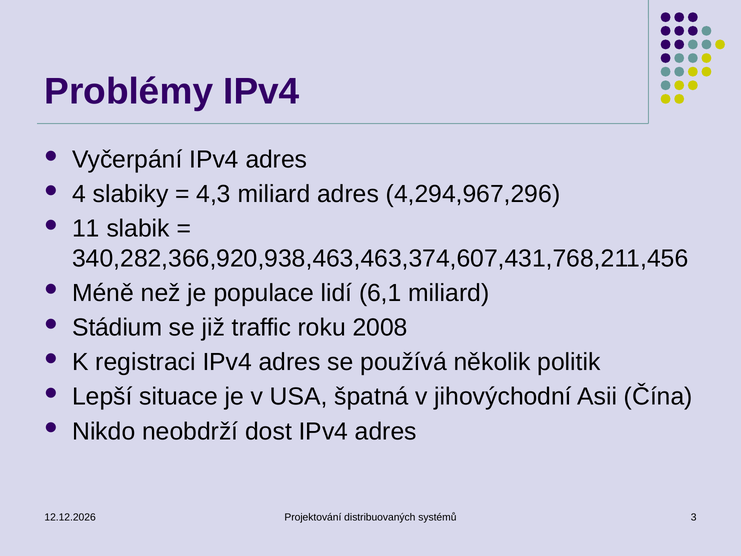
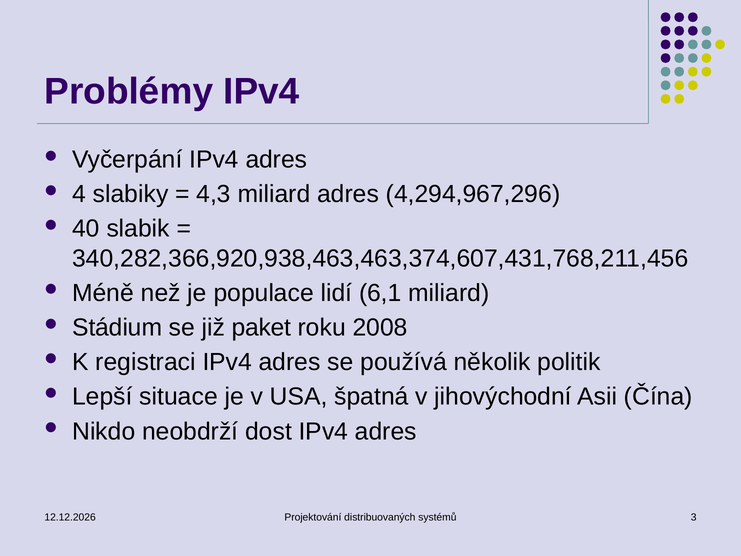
11: 11 -> 40
traffic: traffic -> paket
